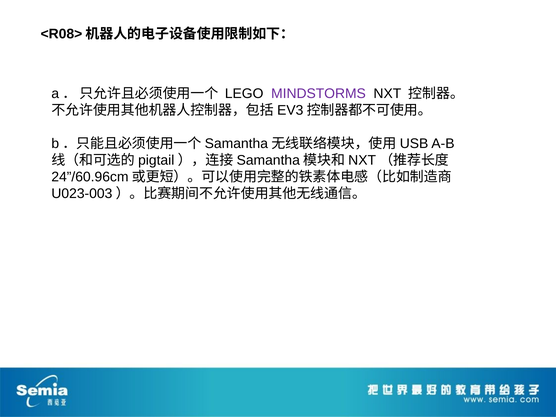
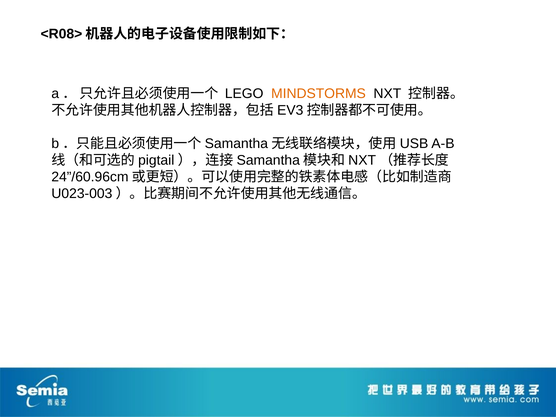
MINDSTORMS colour: purple -> orange
